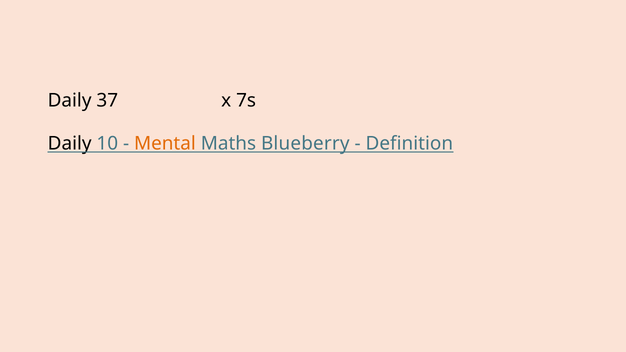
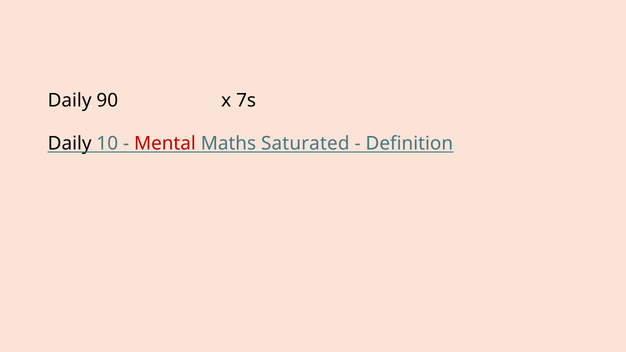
37: 37 -> 90
Mental colour: orange -> red
Blueberry: Blueberry -> Saturated
